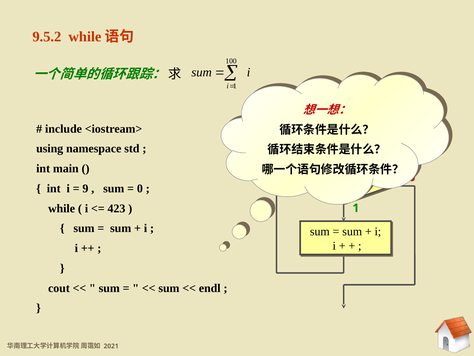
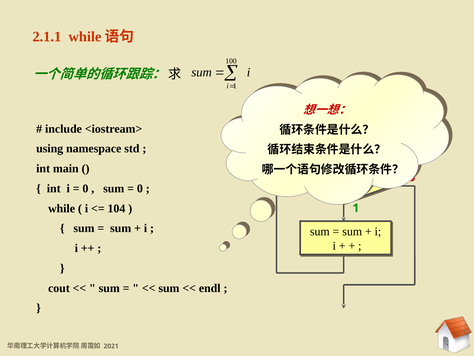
9.5.2: 9.5.2 -> 2.1.1
9 at (85, 188): 9 -> 0
423: 423 -> 104
